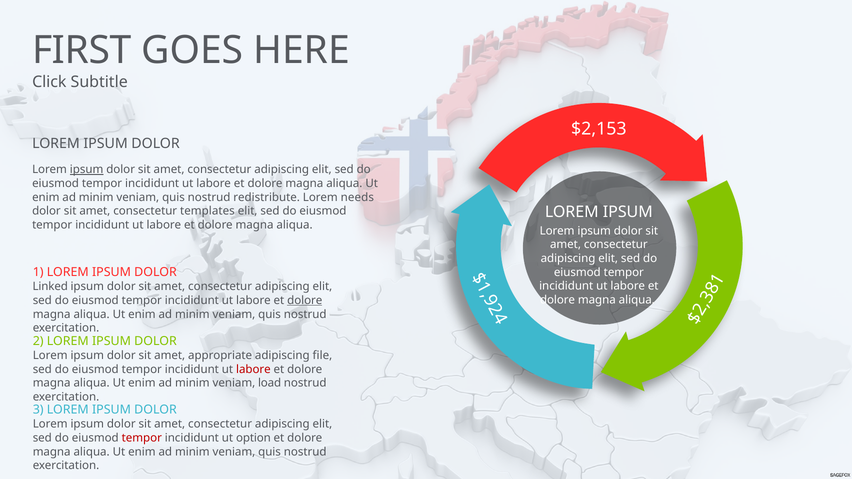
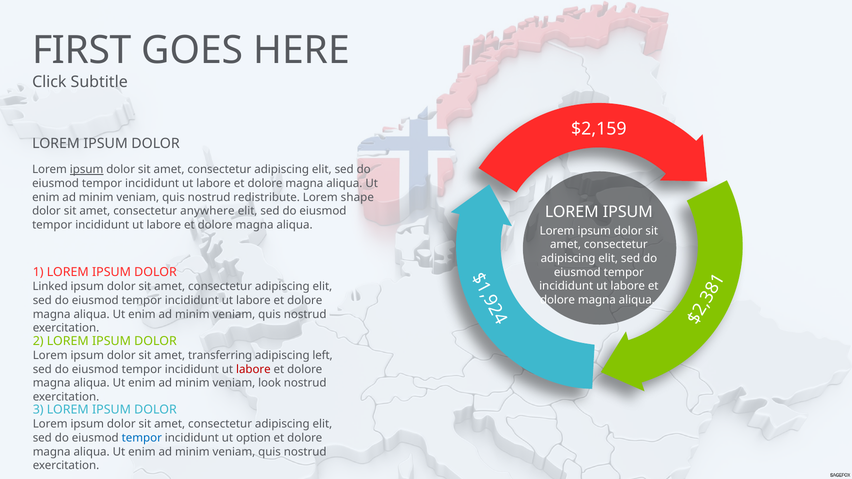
$2,153: $2,153 -> $2,159
needs: needs -> shape
templates: templates -> anywhere
dolore at (305, 301) underline: present -> none
appropriate: appropriate -> transferring
file: file -> left
load: load -> look
tempor at (142, 438) colour: red -> blue
